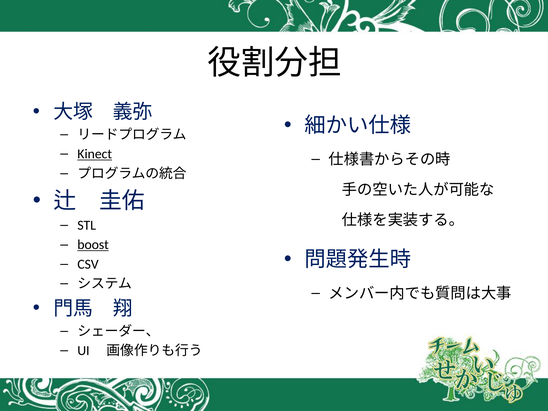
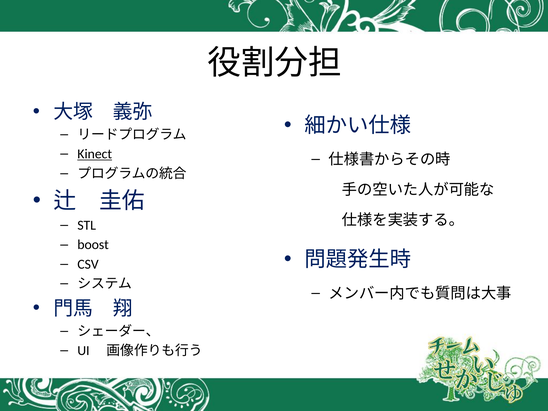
boost underline: present -> none
